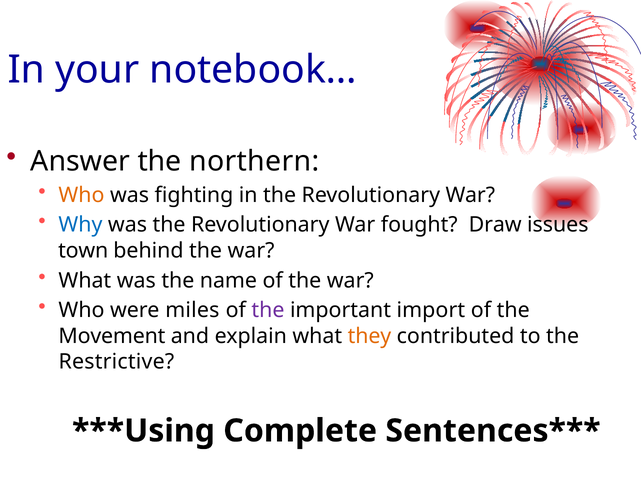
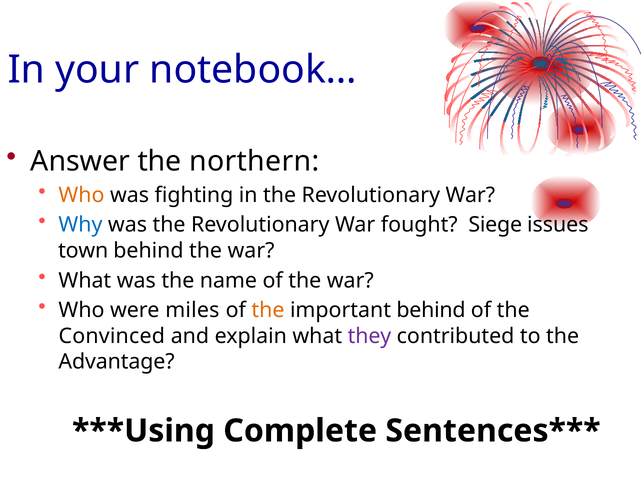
Draw: Draw -> Siege
the at (268, 310) colour: purple -> orange
important import: import -> behind
Movement: Movement -> Convinced
they colour: orange -> purple
Restrictive: Restrictive -> Advantage
